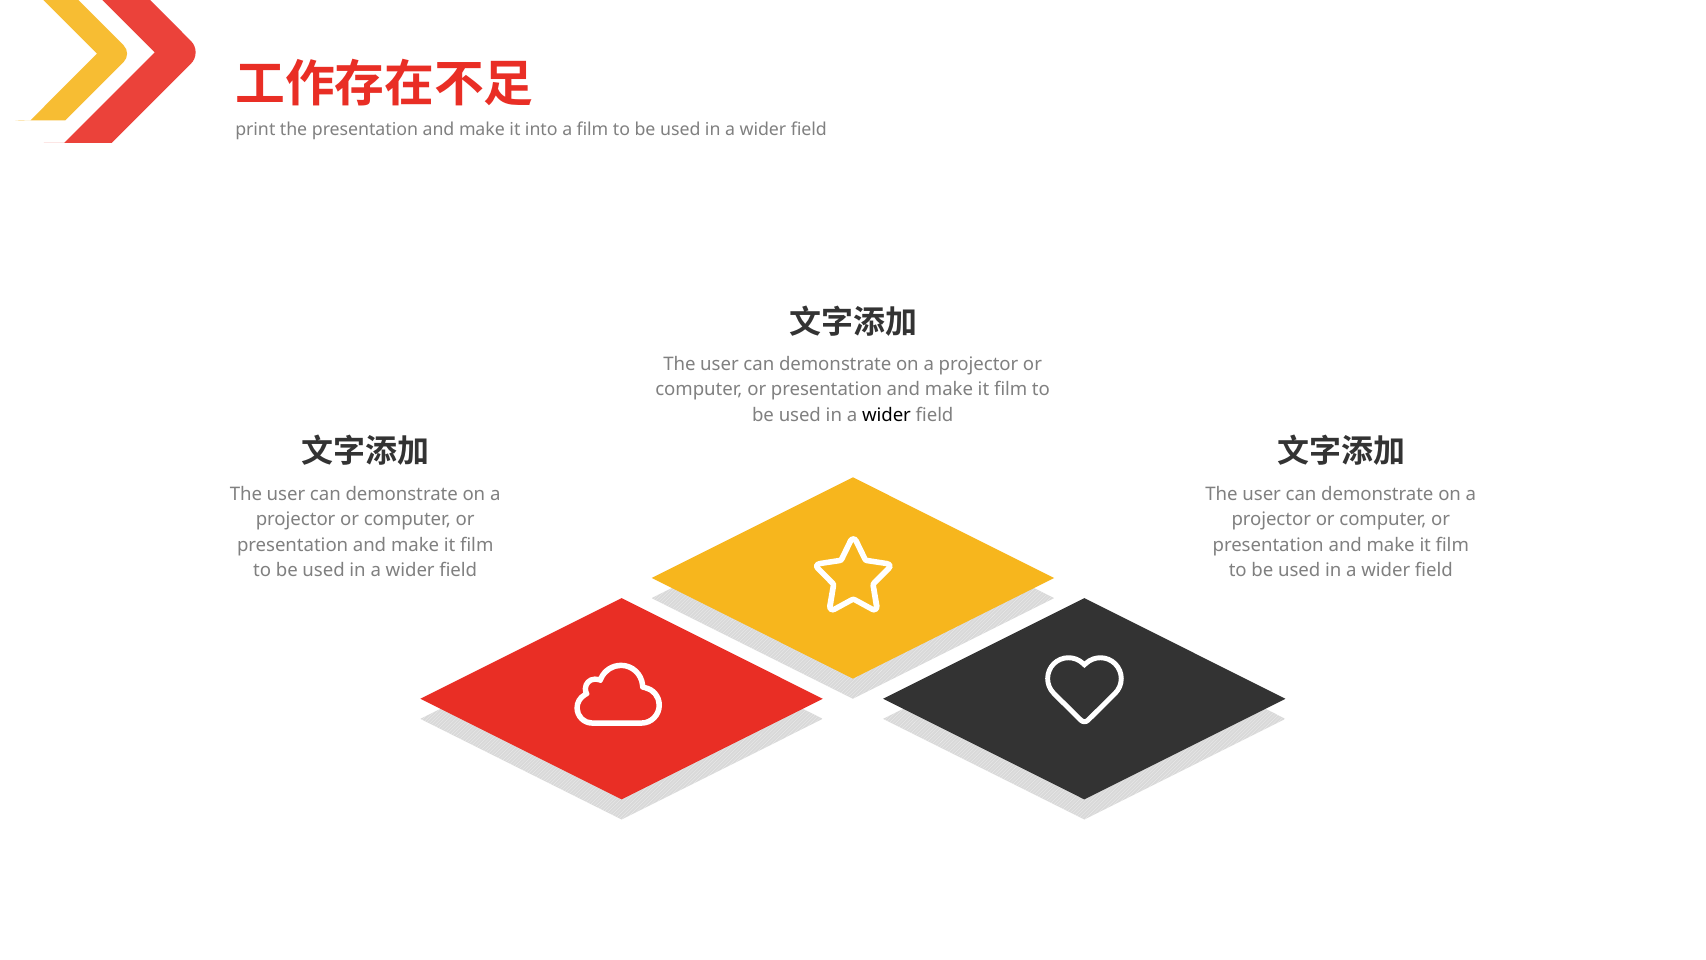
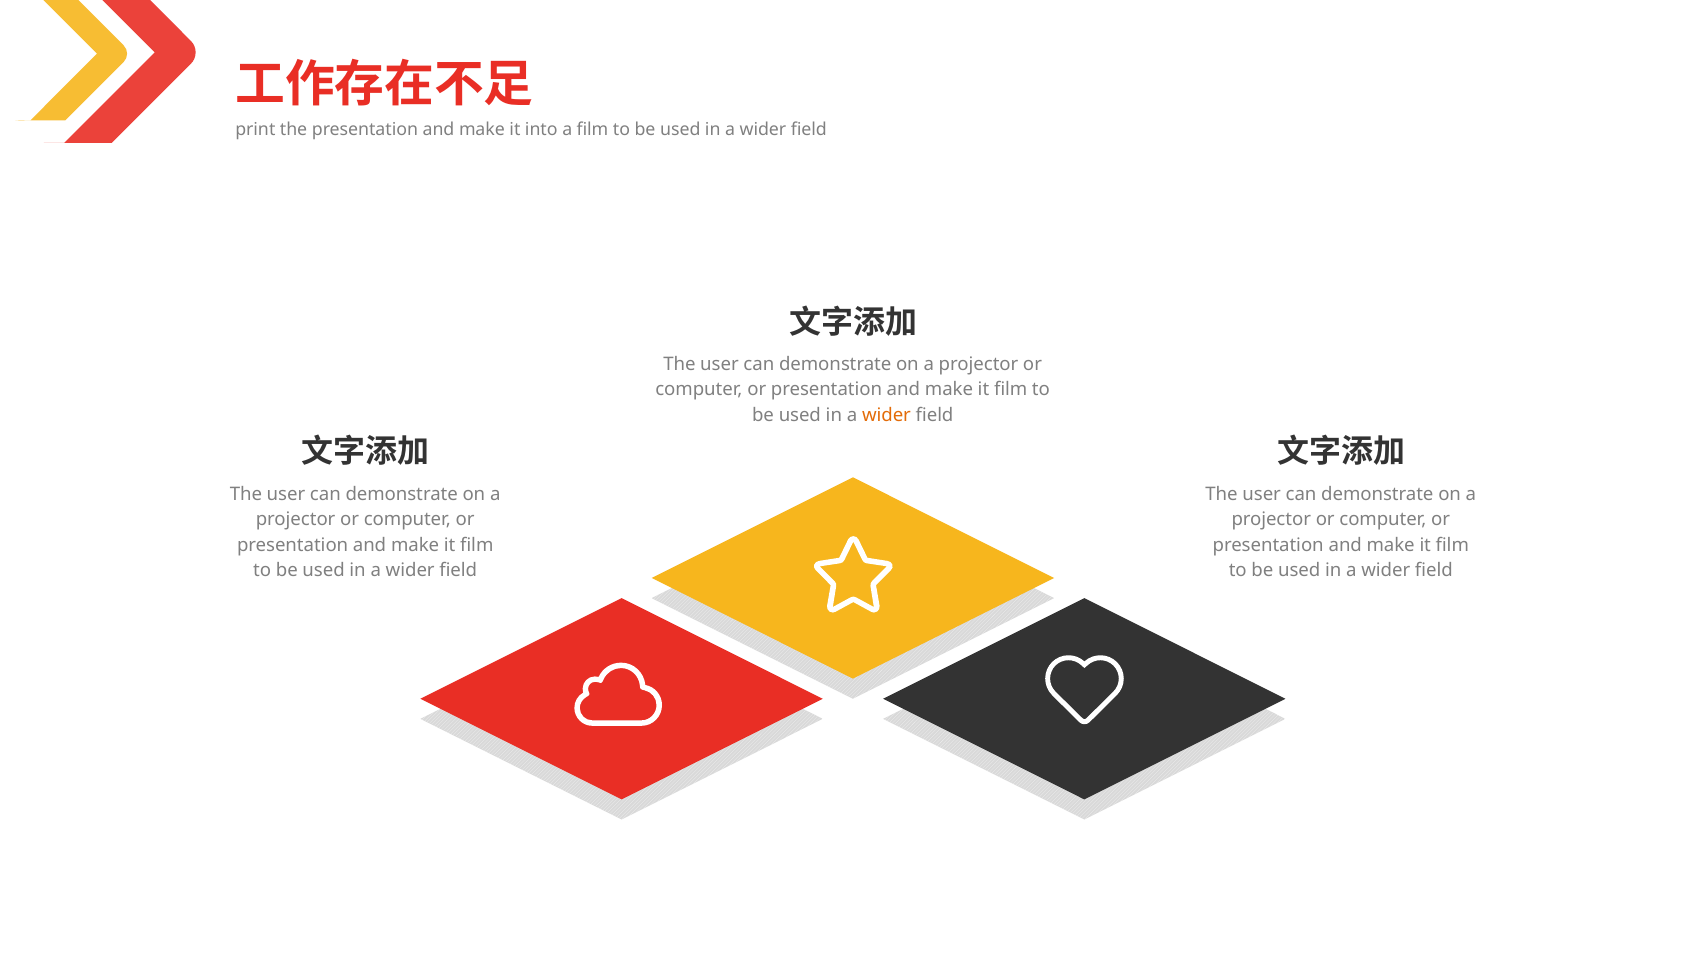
wider at (886, 415) colour: black -> orange
